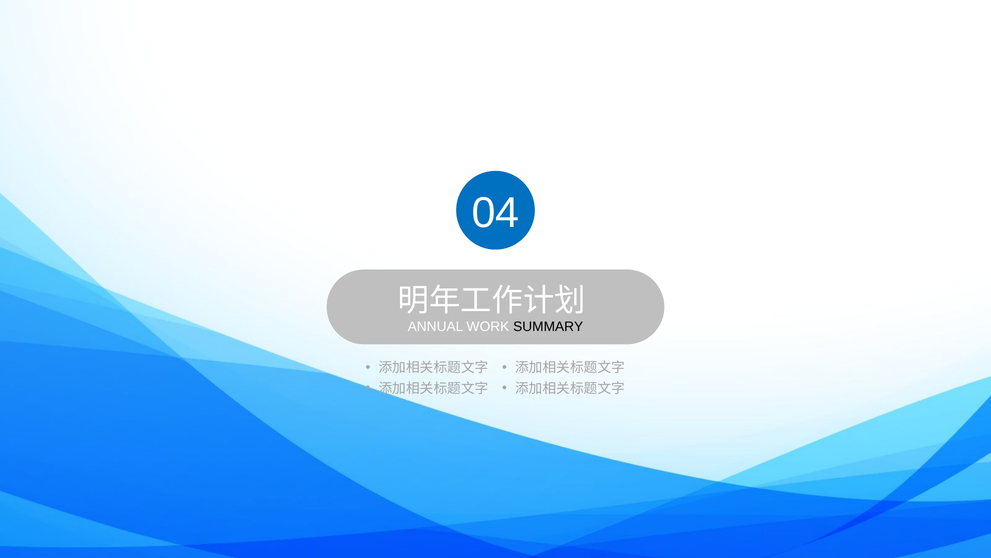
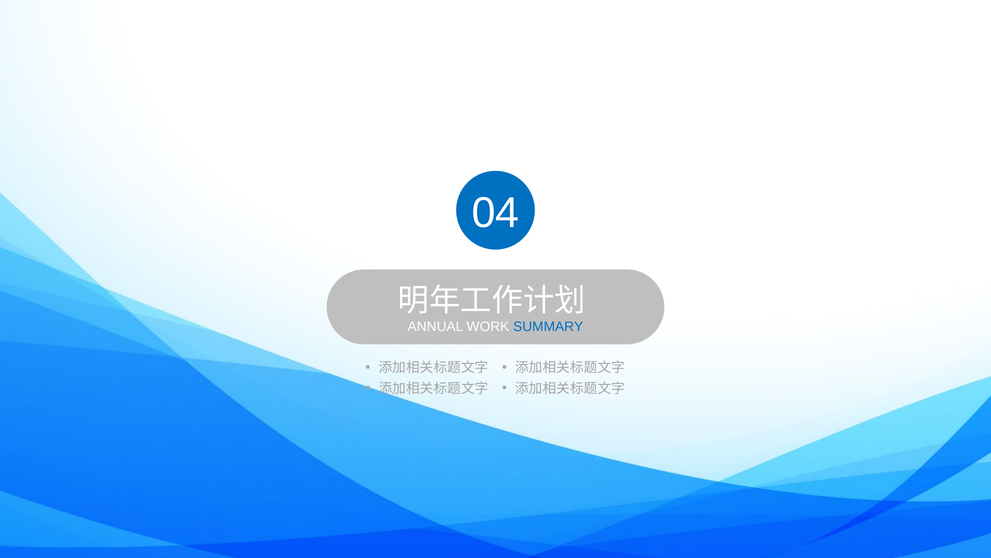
SUMMARY colour: black -> blue
